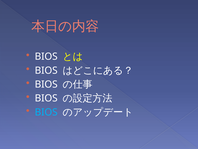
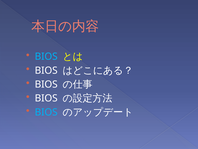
BIOS at (46, 56) colour: white -> light blue
